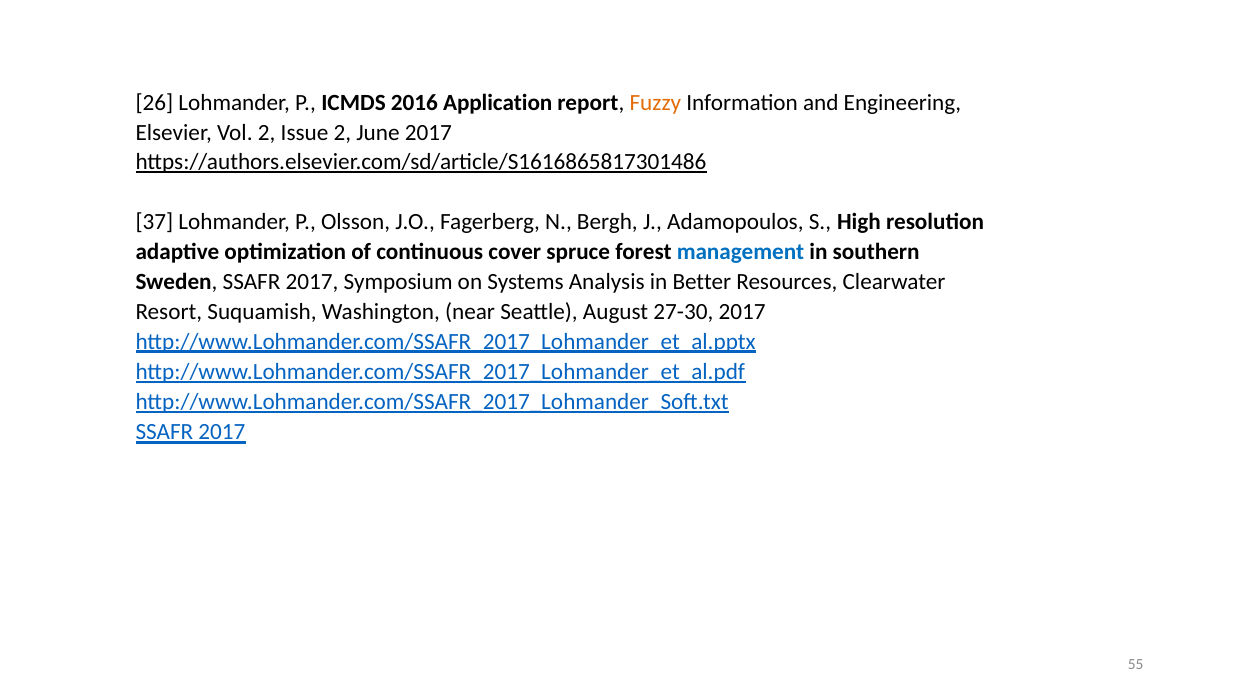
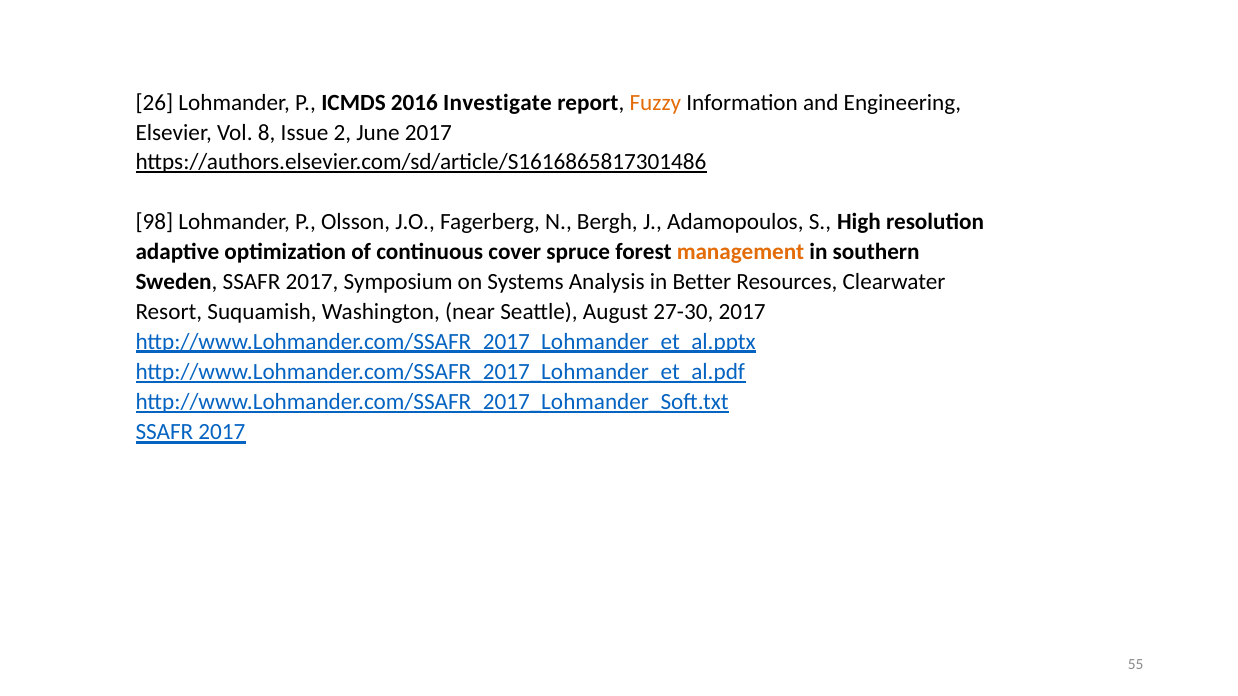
Application: Application -> Investigate
Vol 2: 2 -> 8
37: 37 -> 98
management colour: blue -> orange
